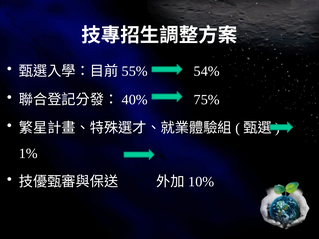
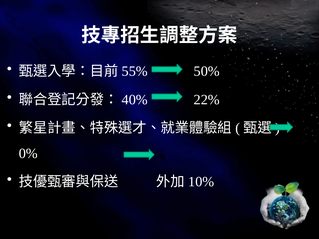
54%: 54% -> 50%
75%: 75% -> 22%
1%: 1% -> 0%
